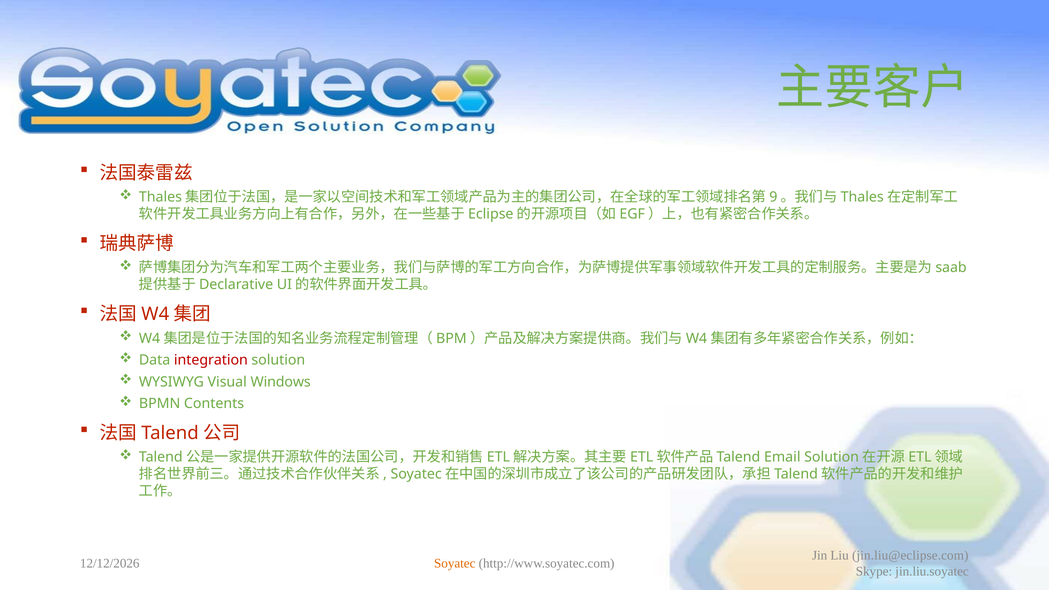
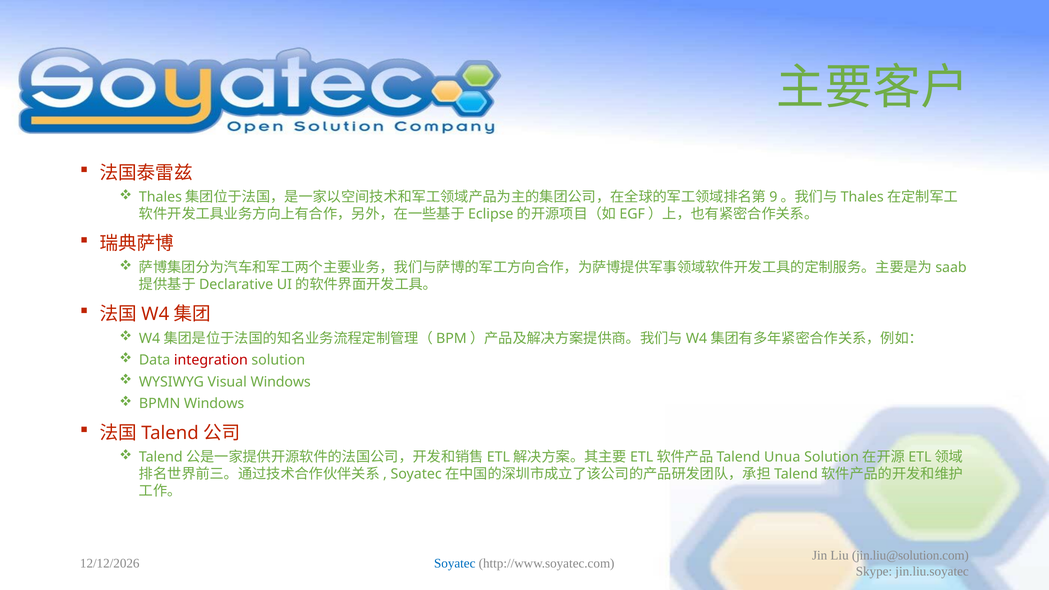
BPMN Contents: Contents -> Windows
Email: Email -> Unua
jin.liu@eclipse.com: jin.liu@eclipse.com -> jin.liu@solution.com
Soyatec colour: orange -> blue
